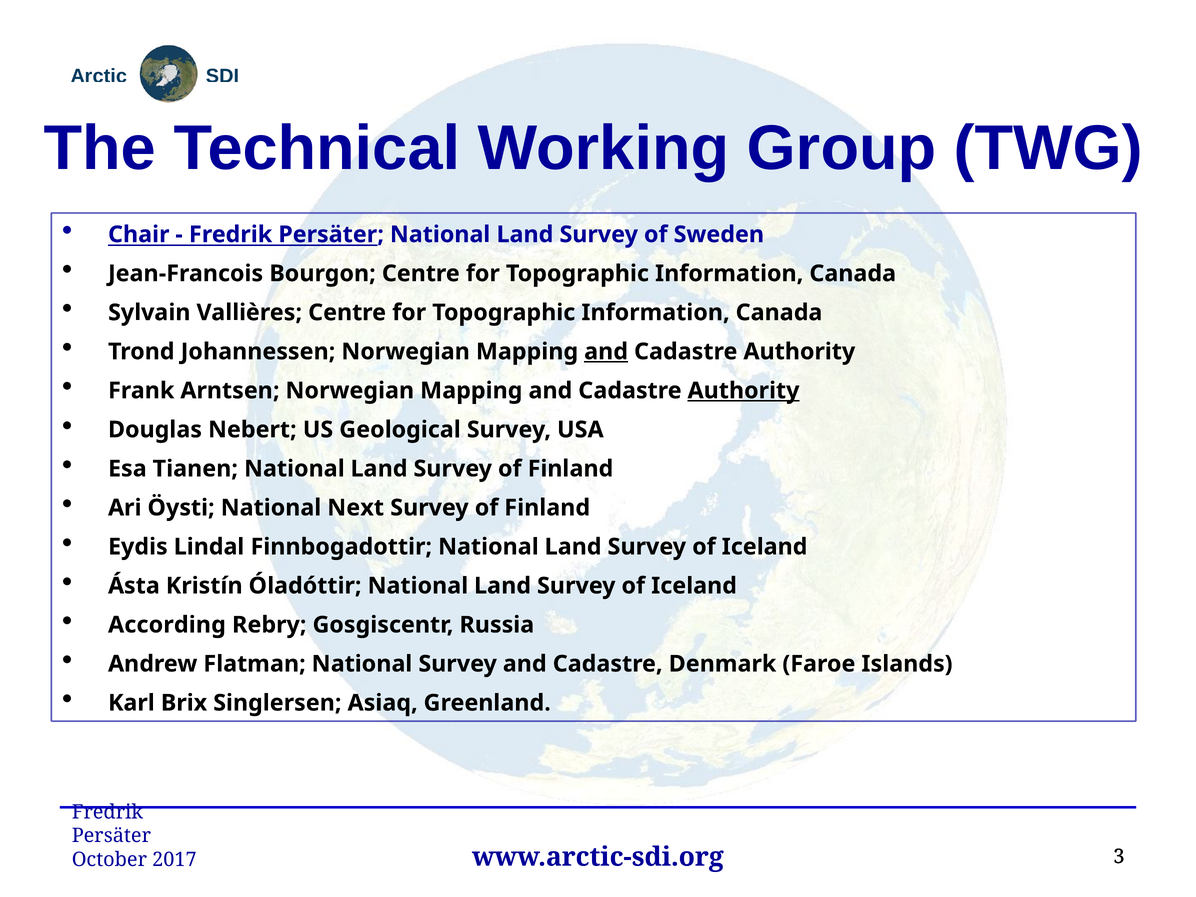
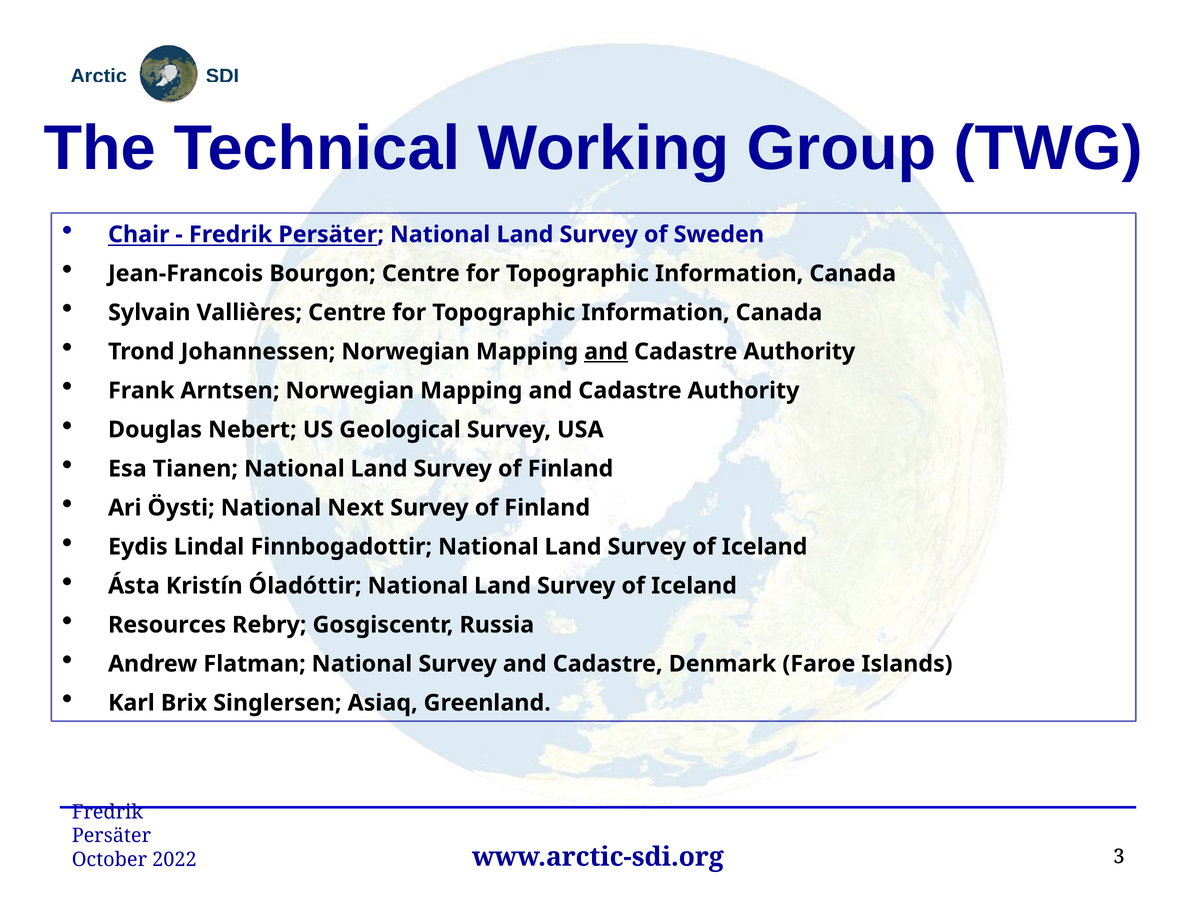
Authority at (743, 391) underline: present -> none
According: According -> Resources
2017: 2017 -> 2022
